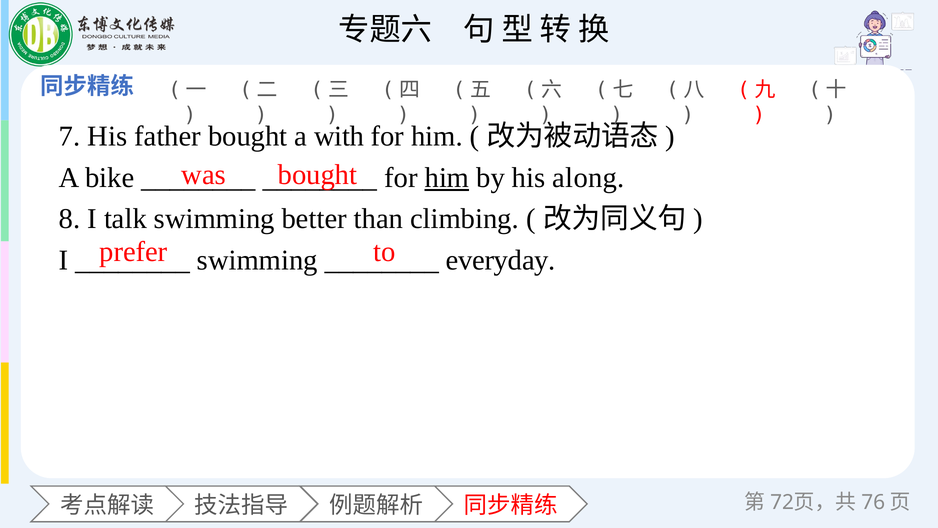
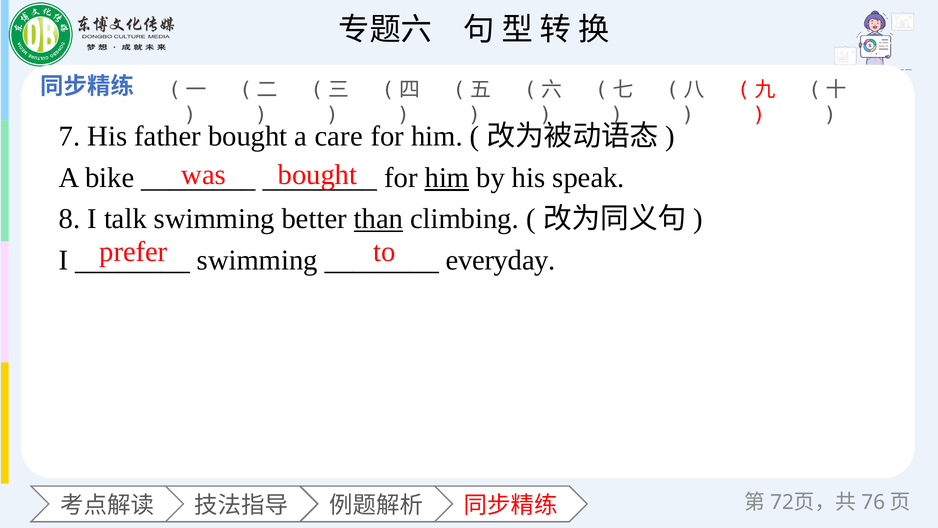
with: with -> care
along: along -> speak
than underline: none -> present
